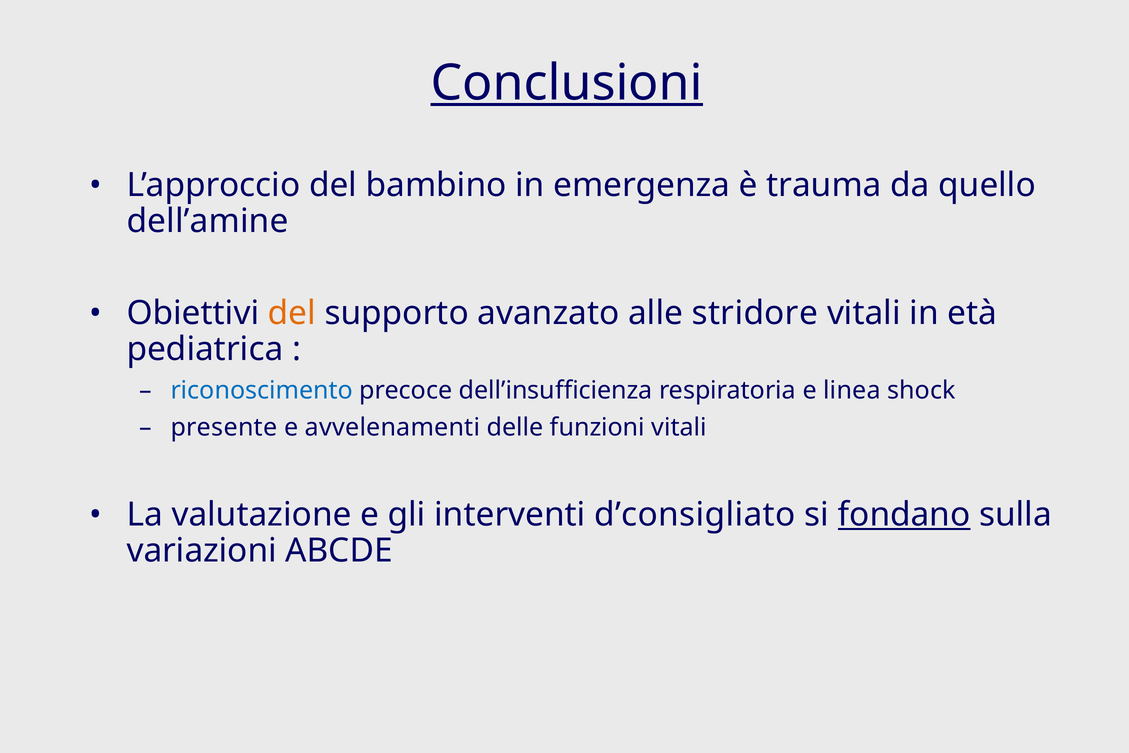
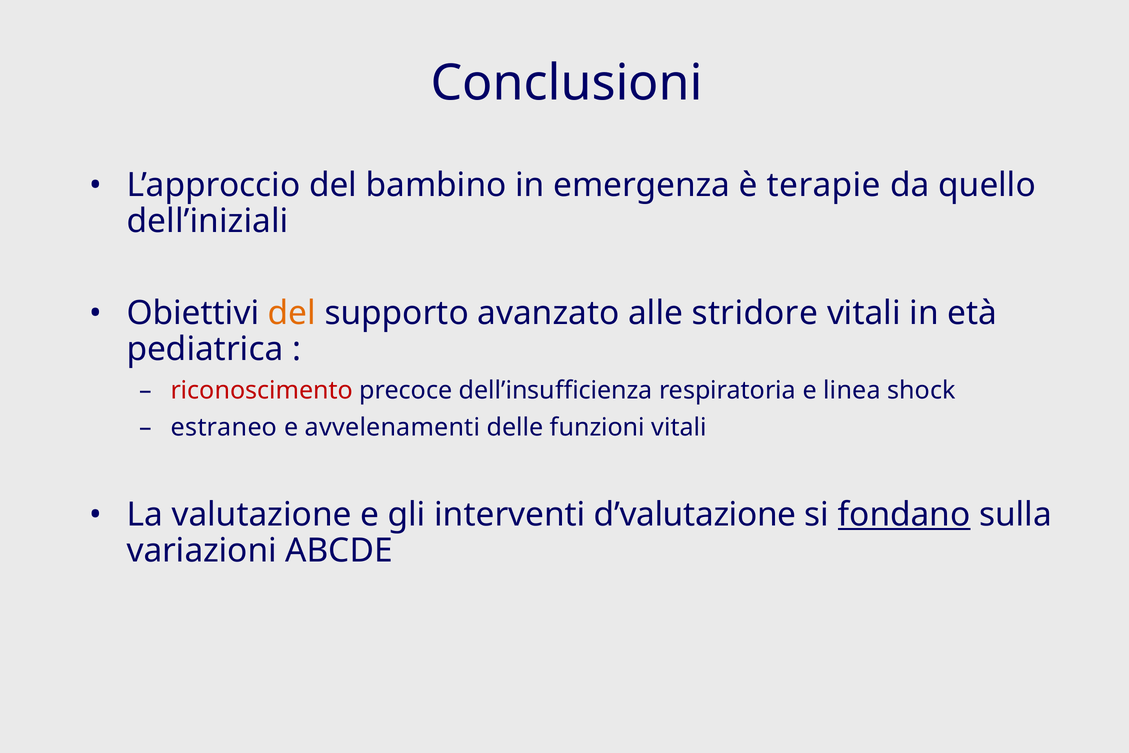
Conclusioni underline: present -> none
trauma: trauma -> terapie
dell’amine: dell’amine -> dell’iniziali
riconoscimento colour: blue -> red
presente: presente -> estraneo
d’consigliato: d’consigliato -> d’valutazione
